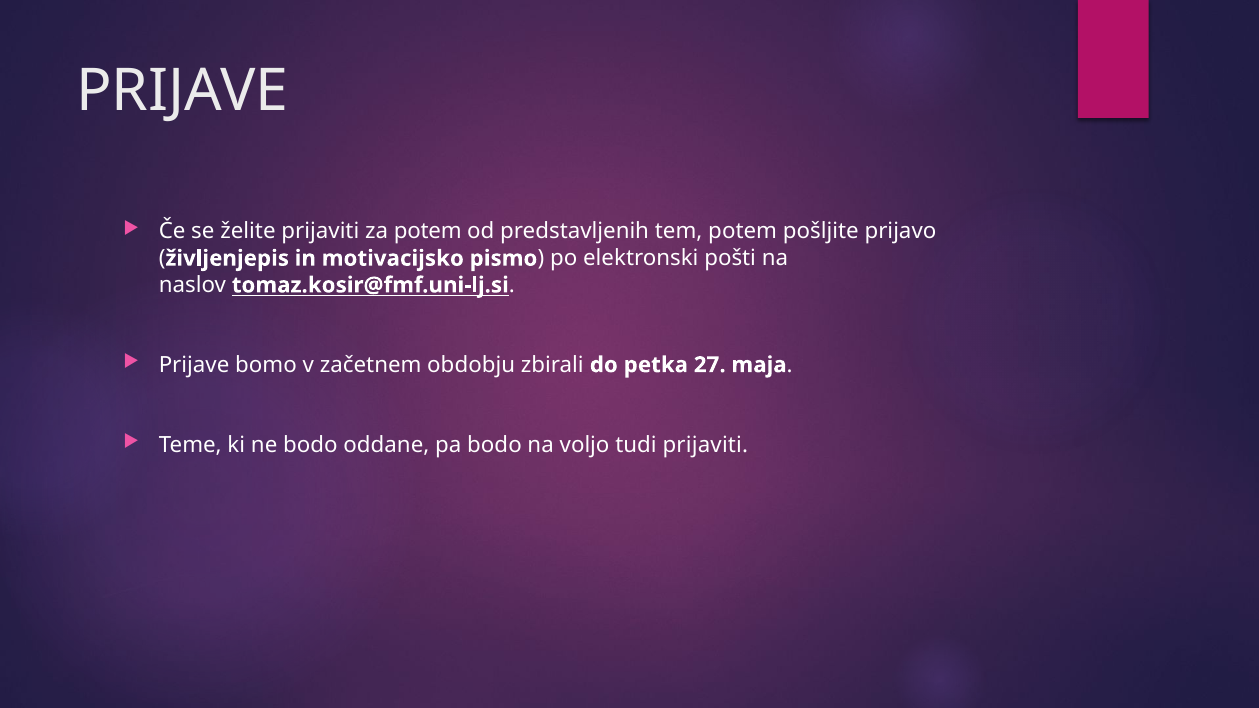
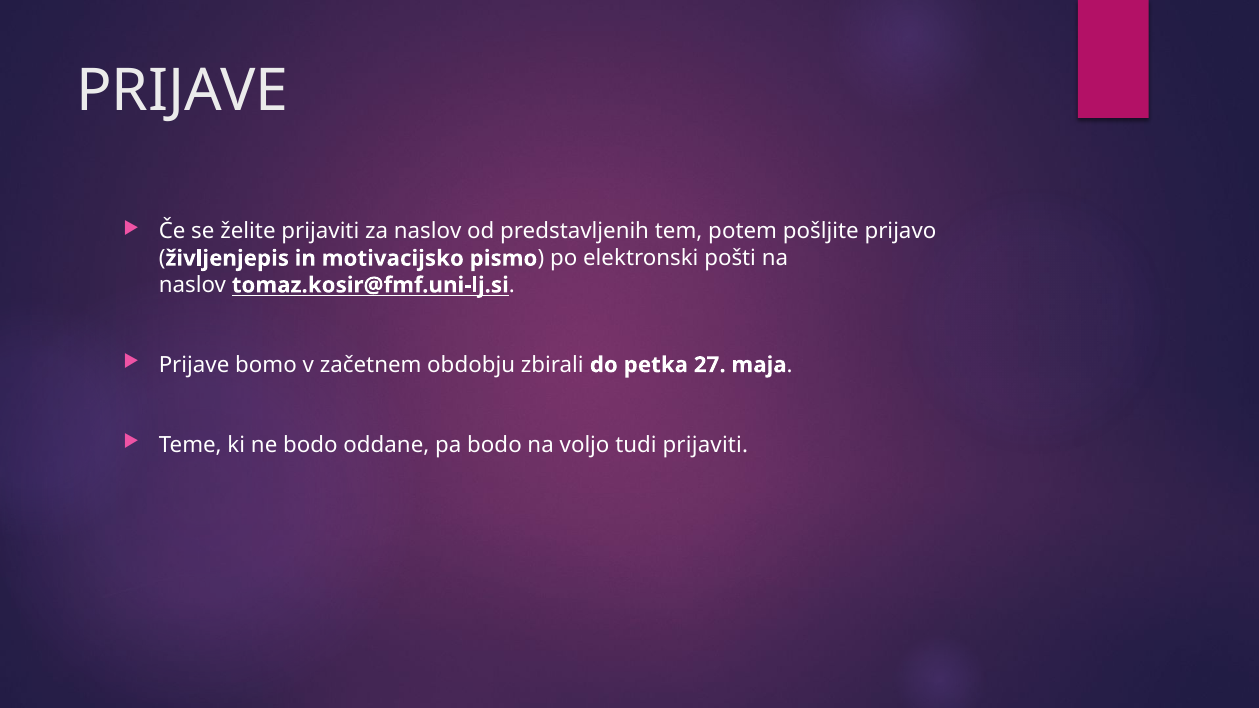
za potem: potem -> naslov
